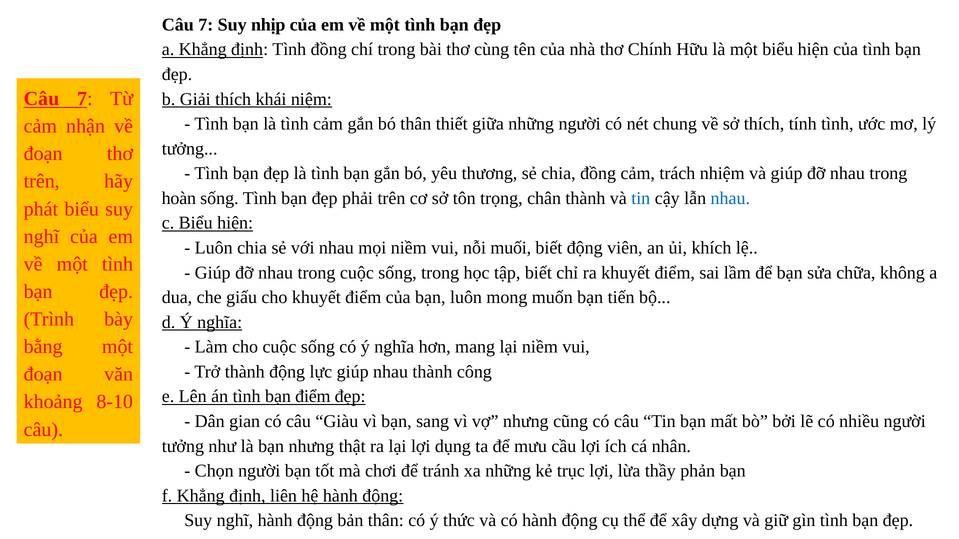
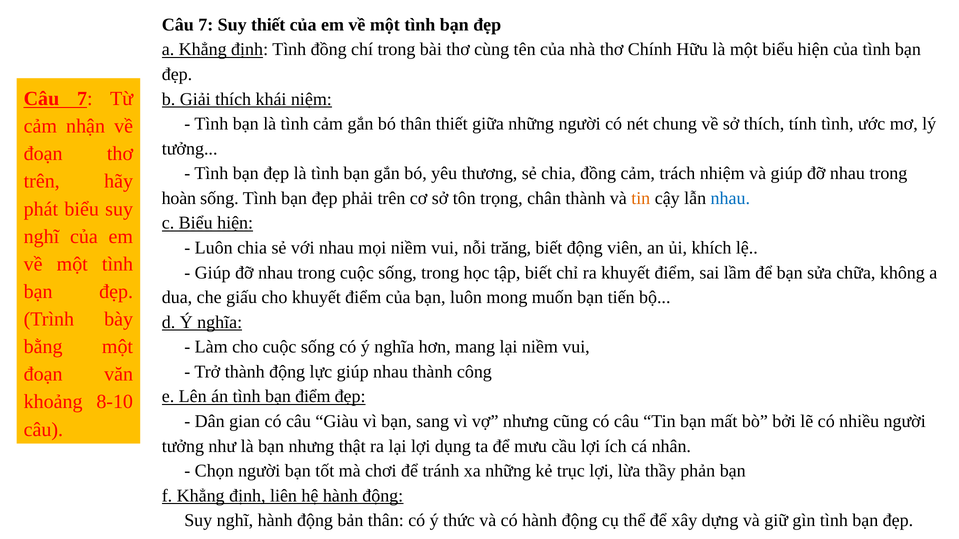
Suy nhịp: nhịp -> thiết
tin at (641, 198) colour: blue -> orange
muối: muối -> trăng
